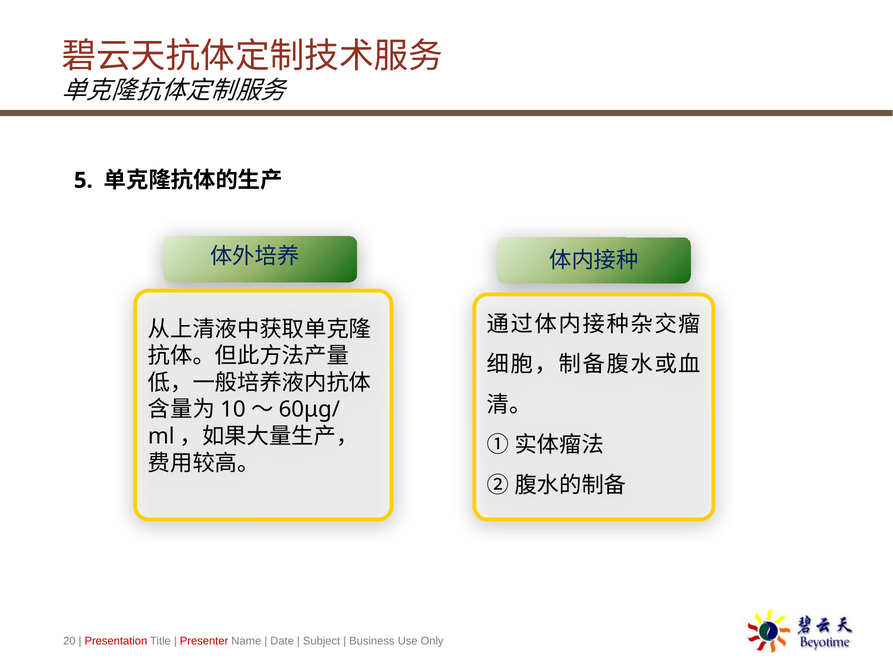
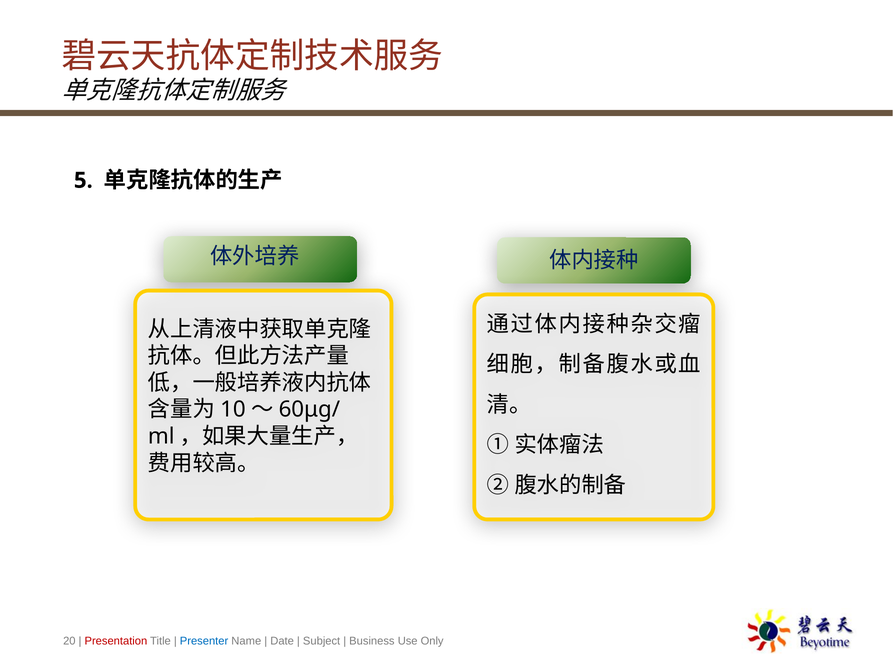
Presenter colour: red -> blue
